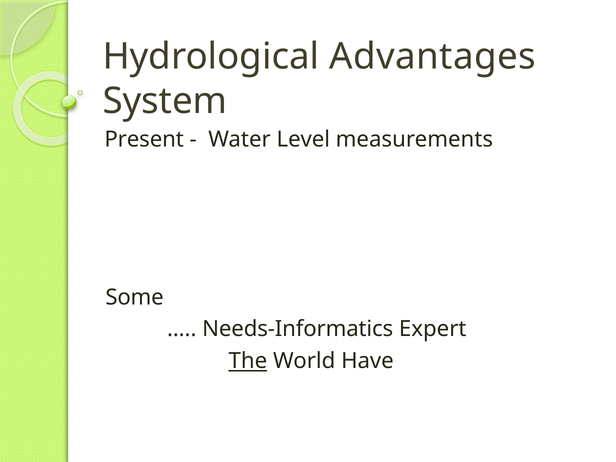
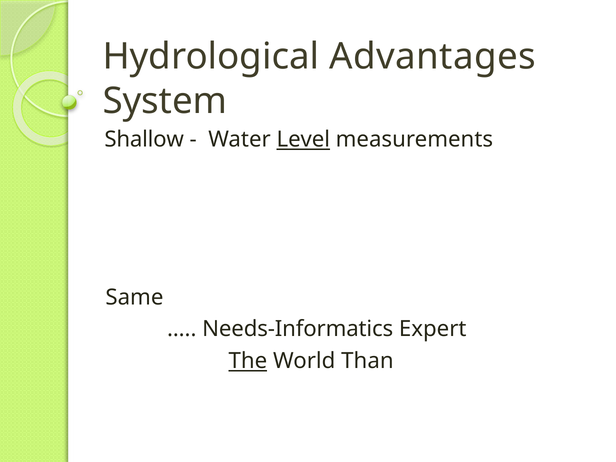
Present: Present -> Shallow
Level underline: none -> present
Some: Some -> Same
Have: Have -> Than
